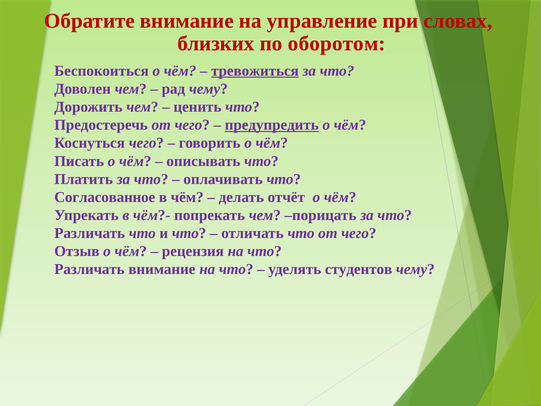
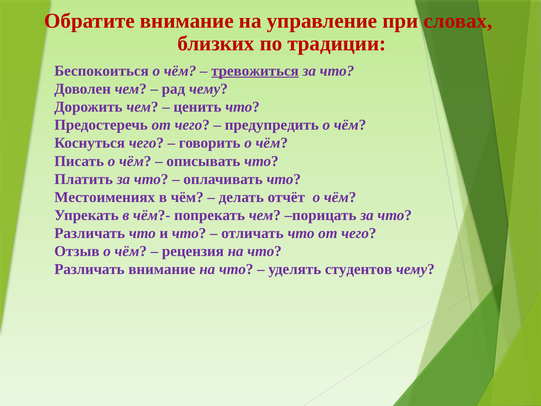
оборотом: оборотом -> традиции
предупредить underline: present -> none
Согласованное: Согласованное -> Местоимениях
